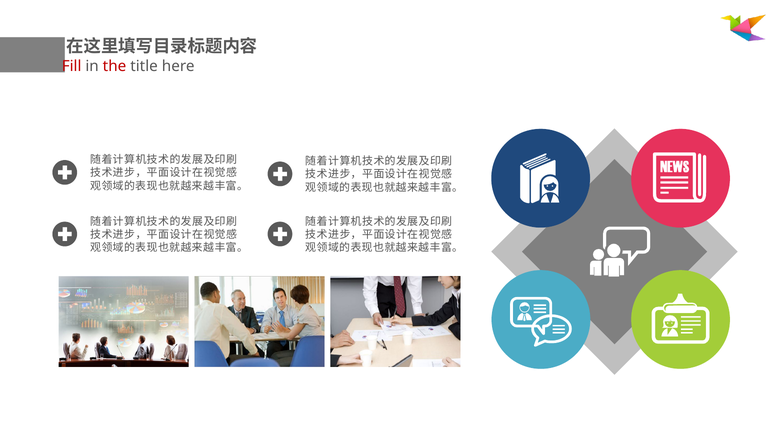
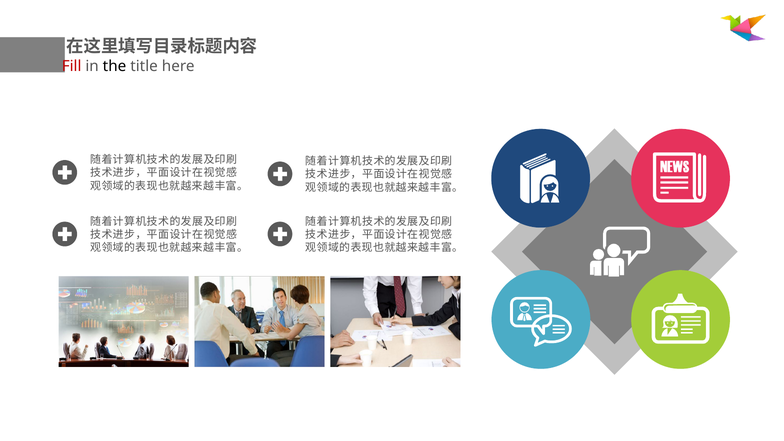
the colour: red -> black
